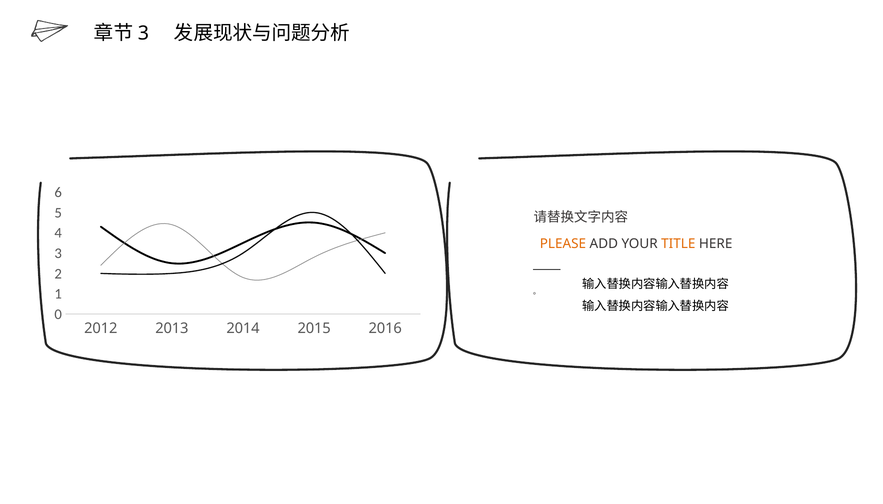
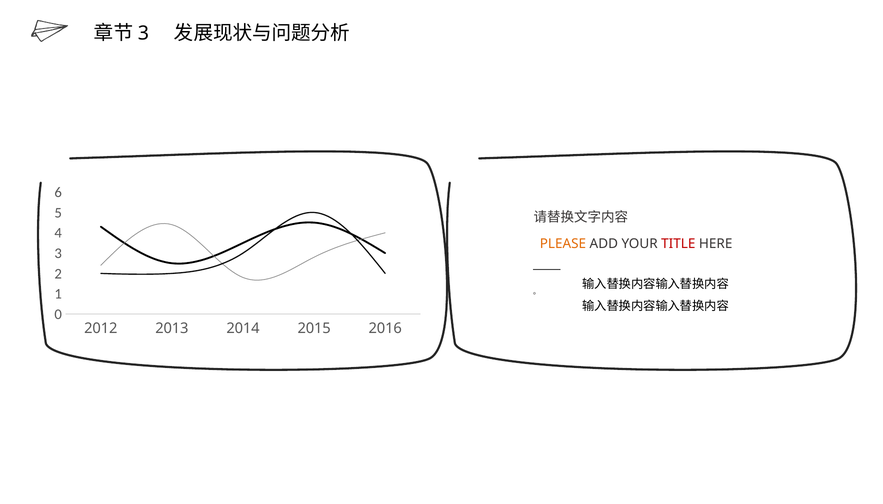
TITLE colour: orange -> red
